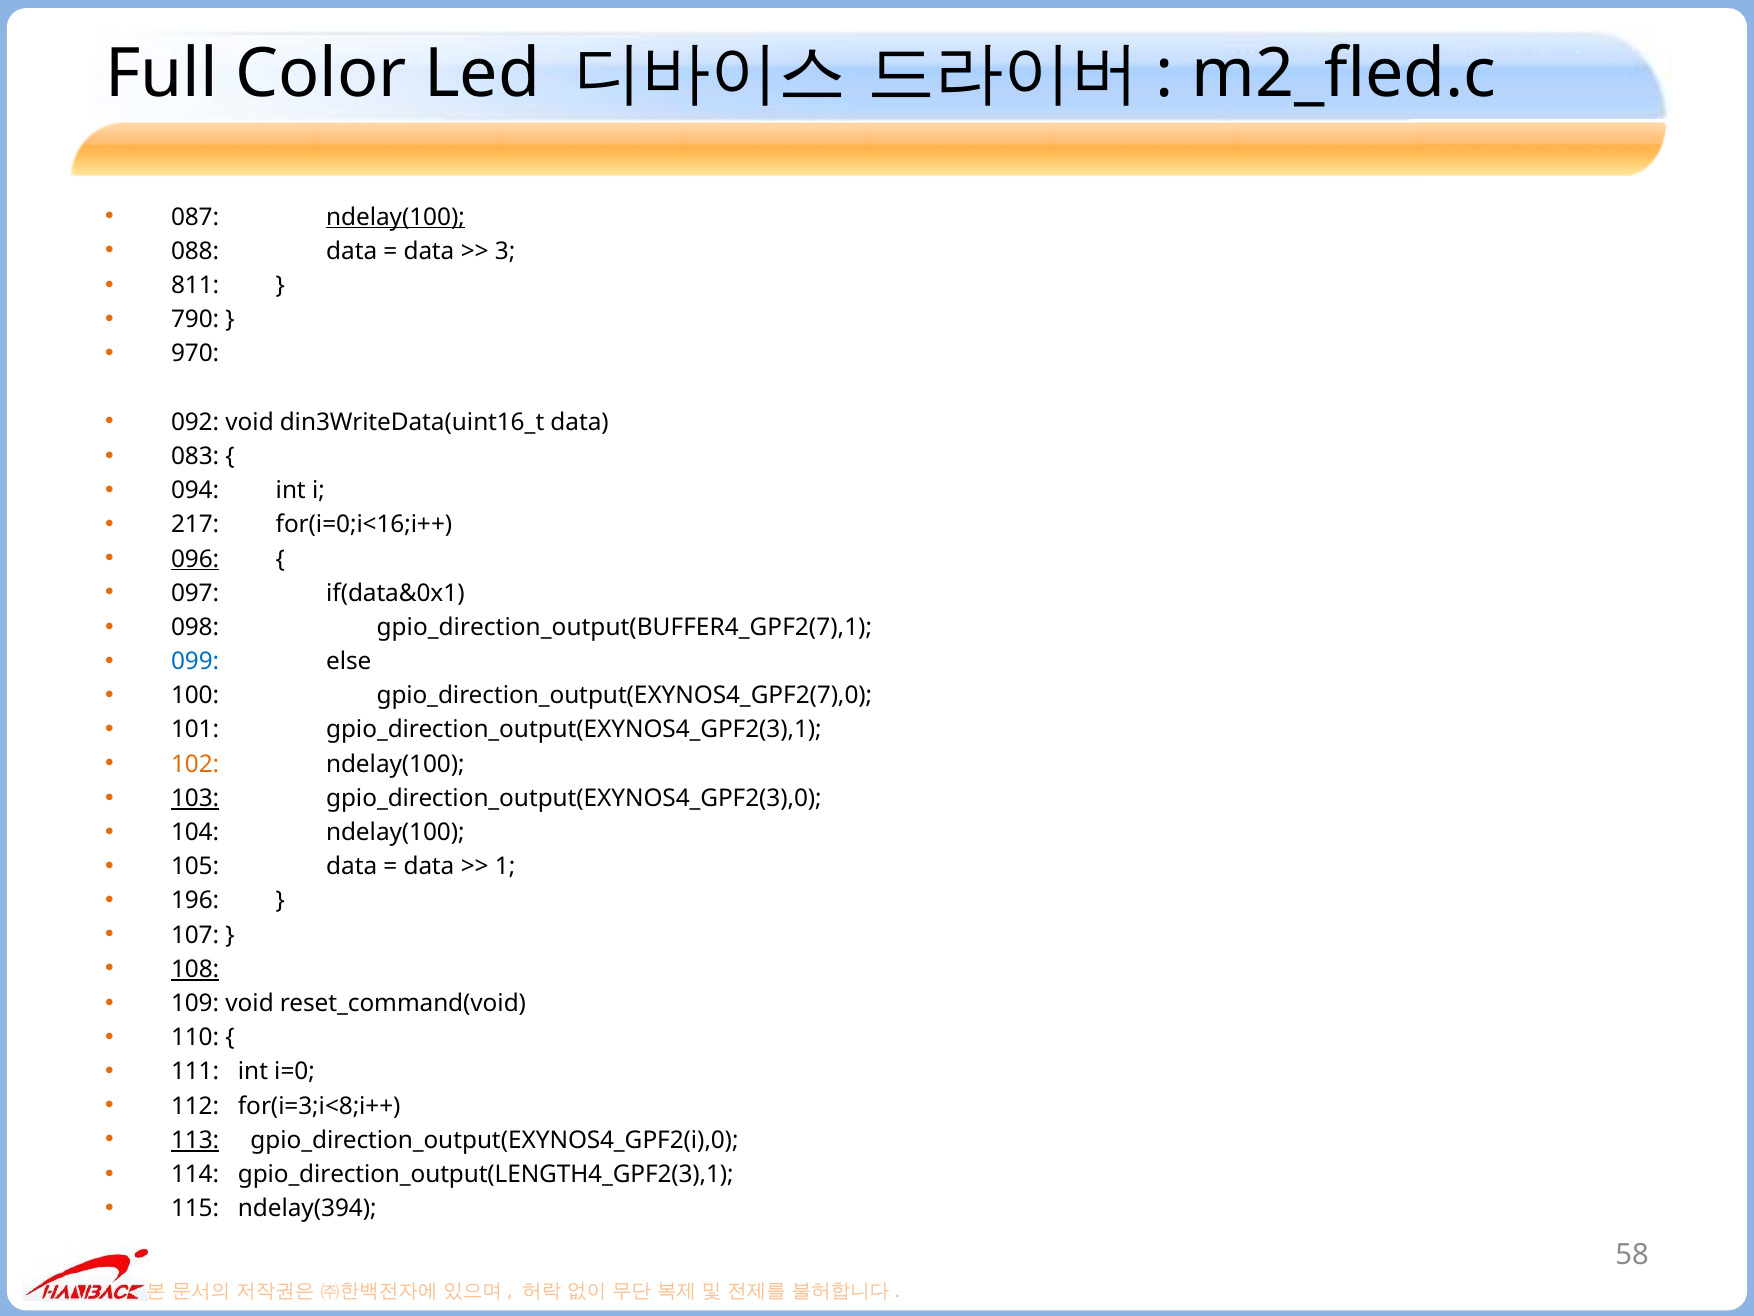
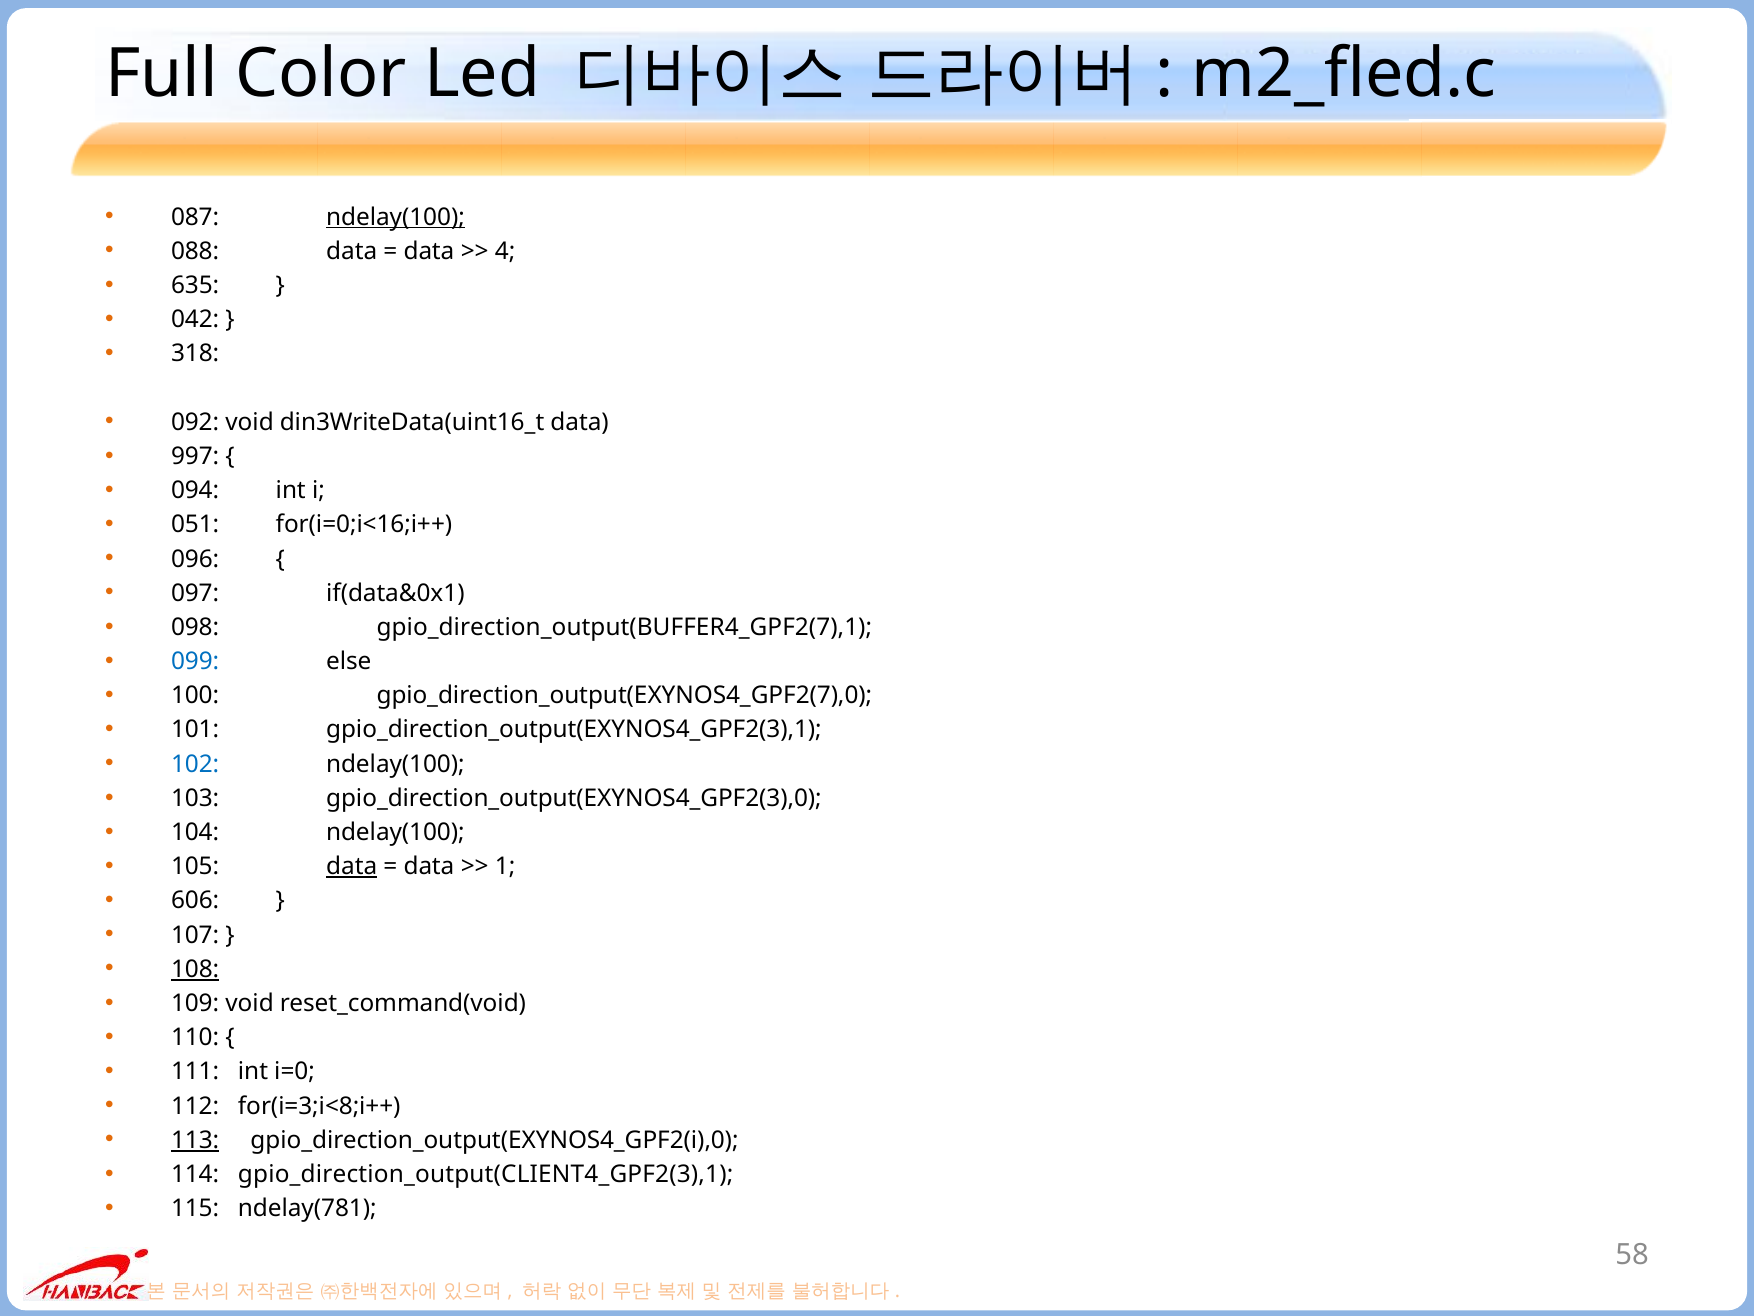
3: 3 -> 4
811: 811 -> 635
790: 790 -> 042
970: 970 -> 318
083: 083 -> 997
217: 217 -> 051
096 underline: present -> none
102 colour: orange -> blue
103 underline: present -> none
data at (352, 866) underline: none -> present
196: 196 -> 606
gpio_direction_output(LENGTH4_GPF2(3),1: gpio_direction_output(LENGTH4_GPF2(3),1 -> gpio_direction_output(CLIENT4_GPF2(3),1
ndelay(394: ndelay(394 -> ndelay(781
